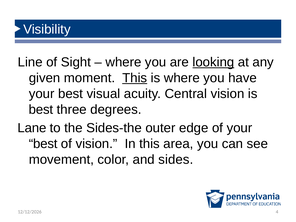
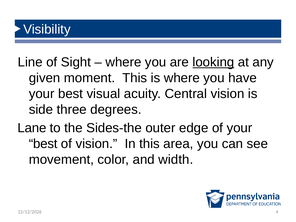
This at (135, 78) underline: present -> none
best at (41, 109): best -> side
sides: sides -> width
